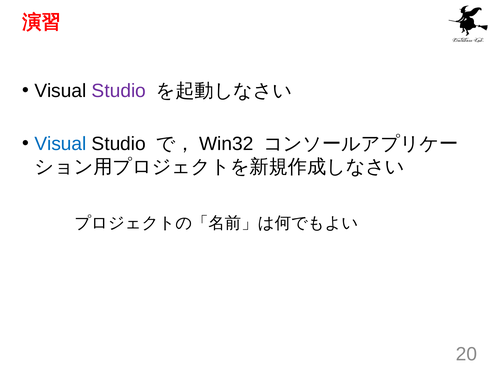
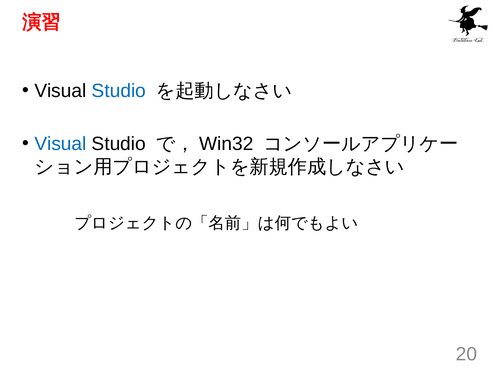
Studio at (119, 91) colour: purple -> blue
